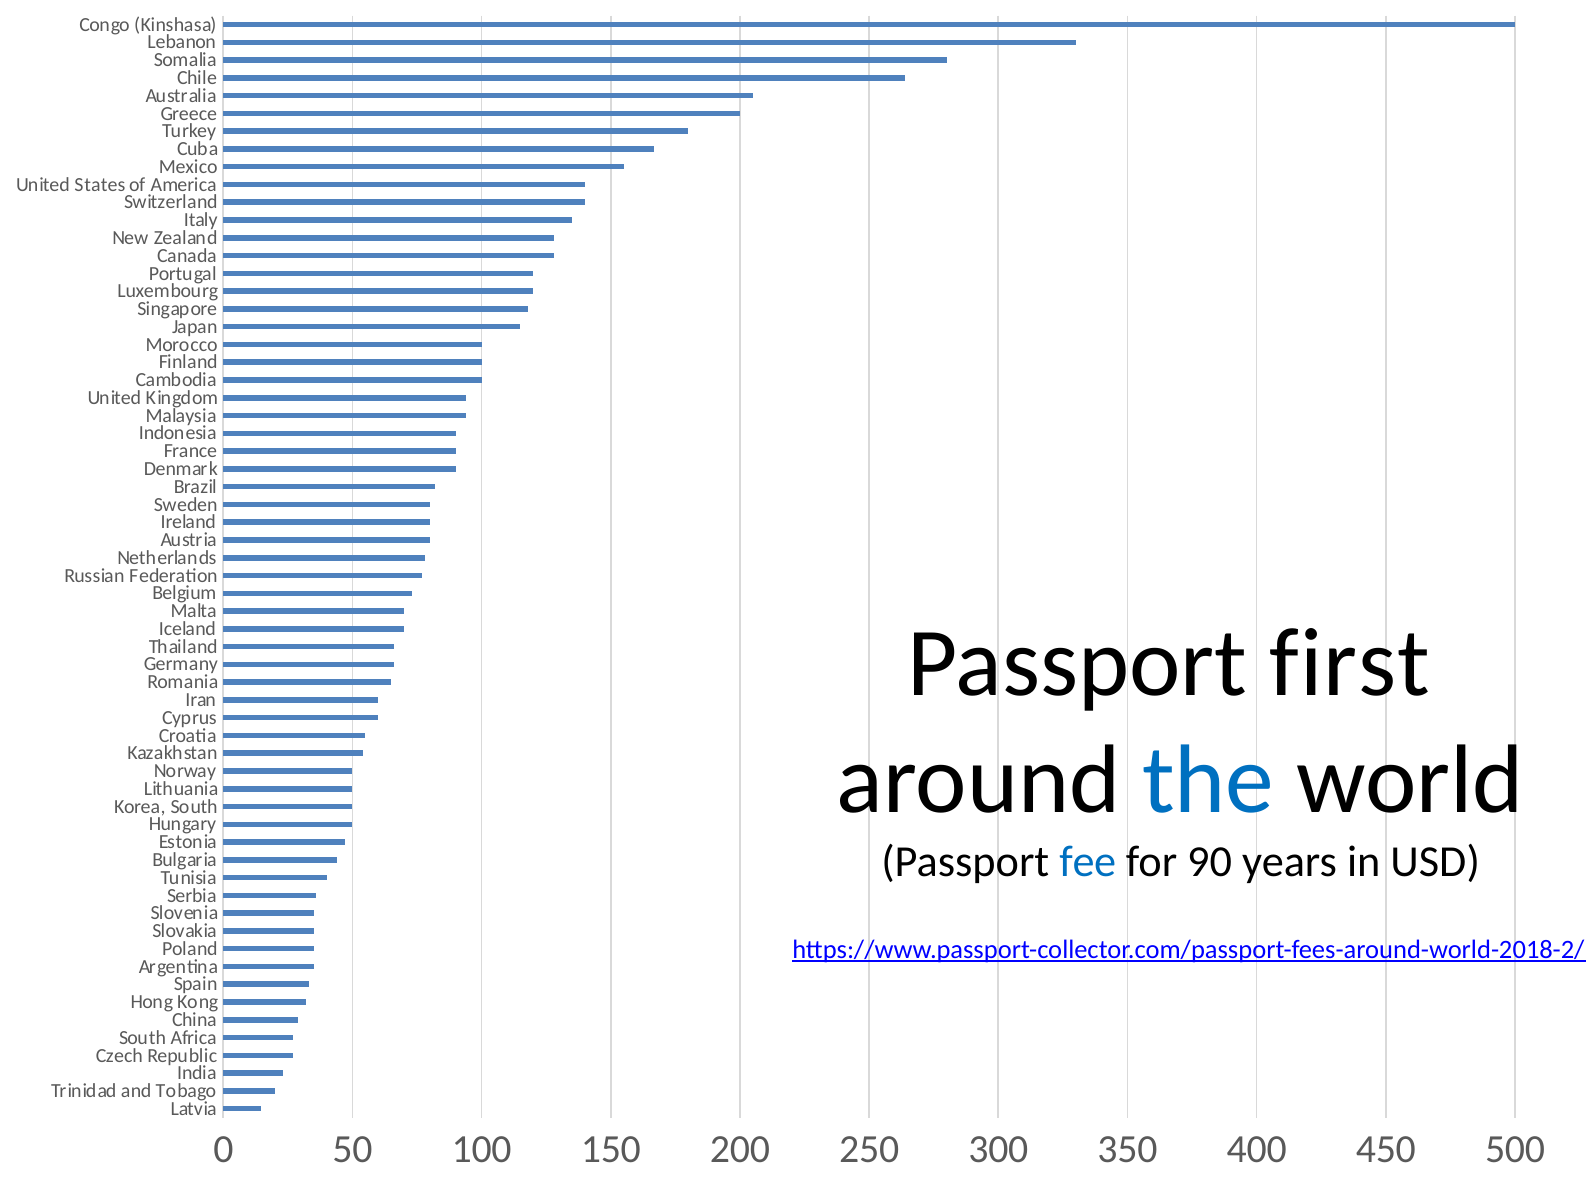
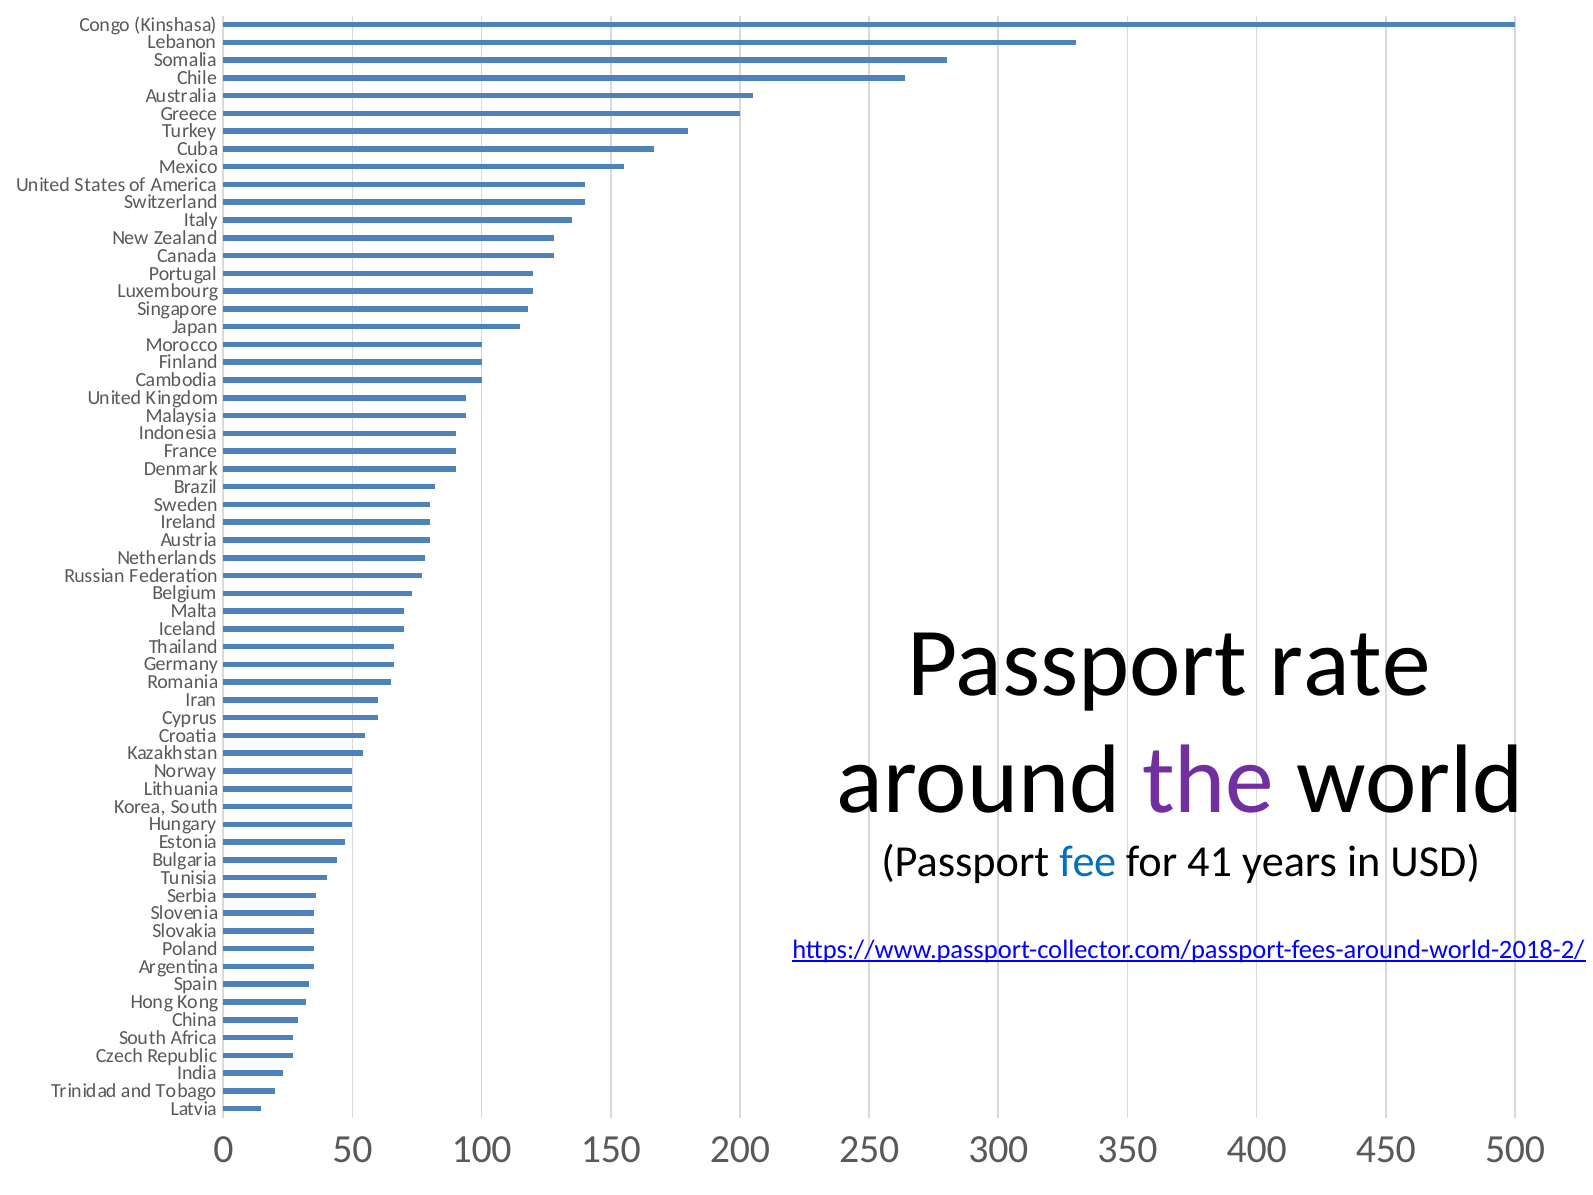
first: first -> rate
the colour: blue -> purple
90: 90 -> 41
